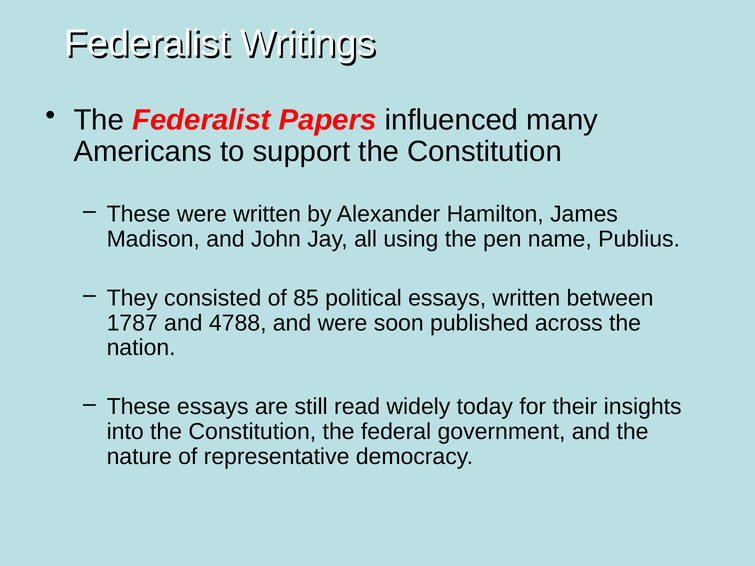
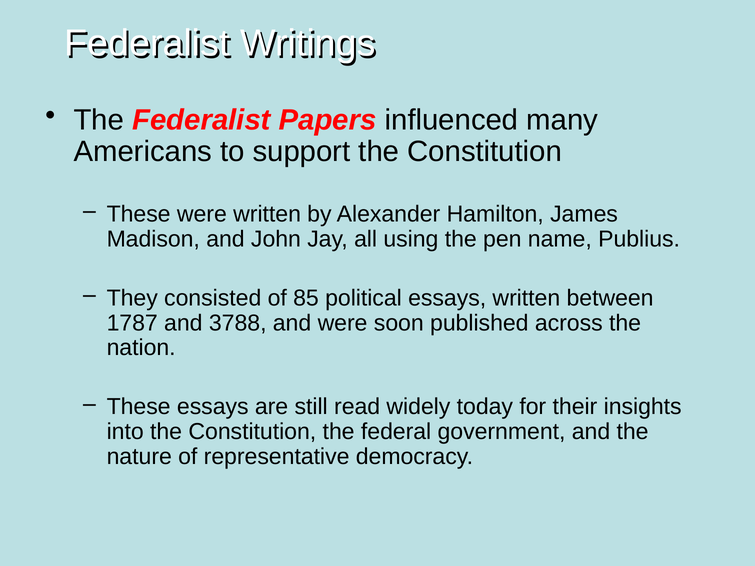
4788: 4788 -> 3788
